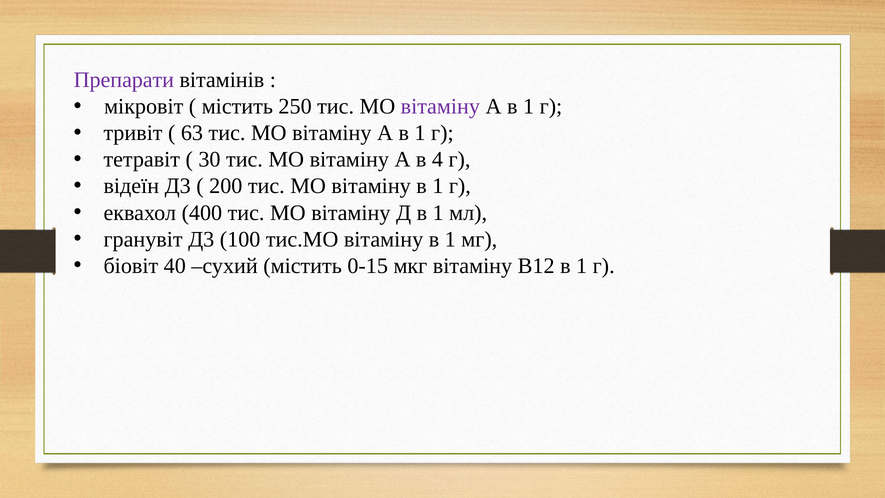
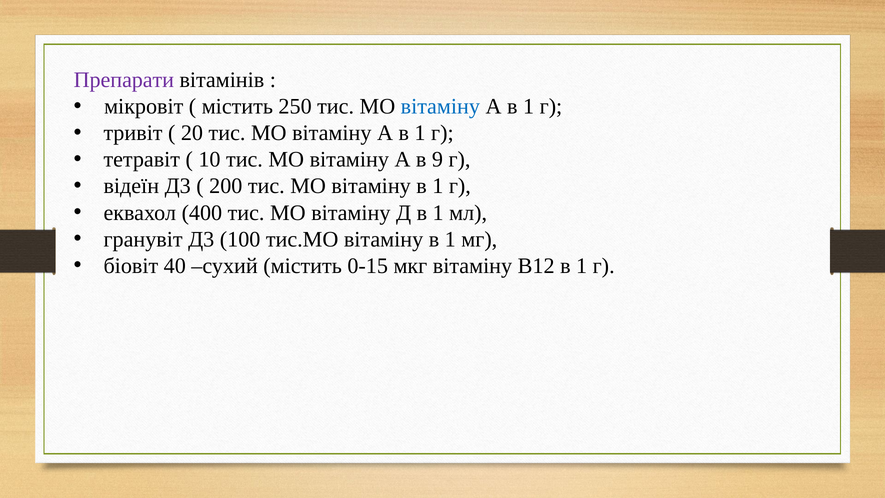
вітаміну at (440, 106) colour: purple -> blue
63: 63 -> 20
30: 30 -> 10
4: 4 -> 9
